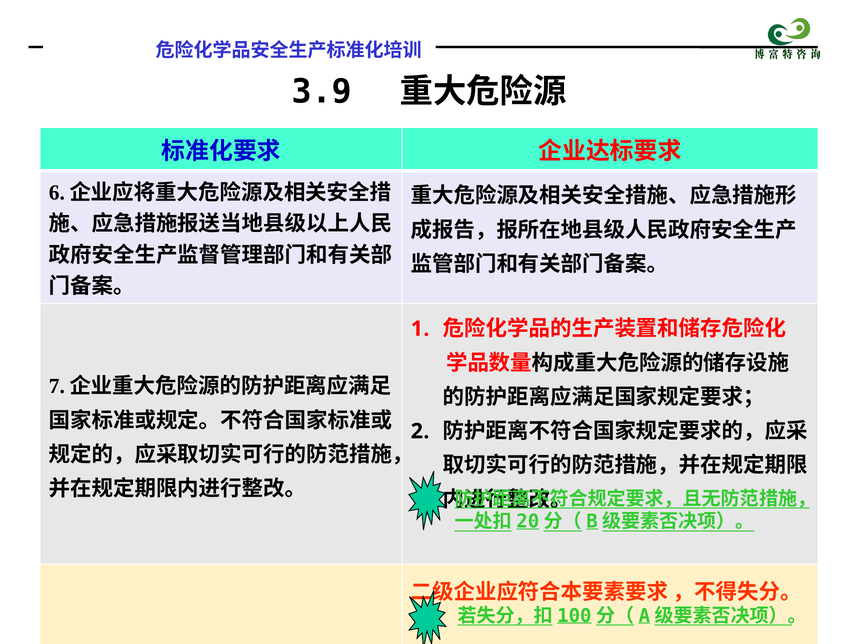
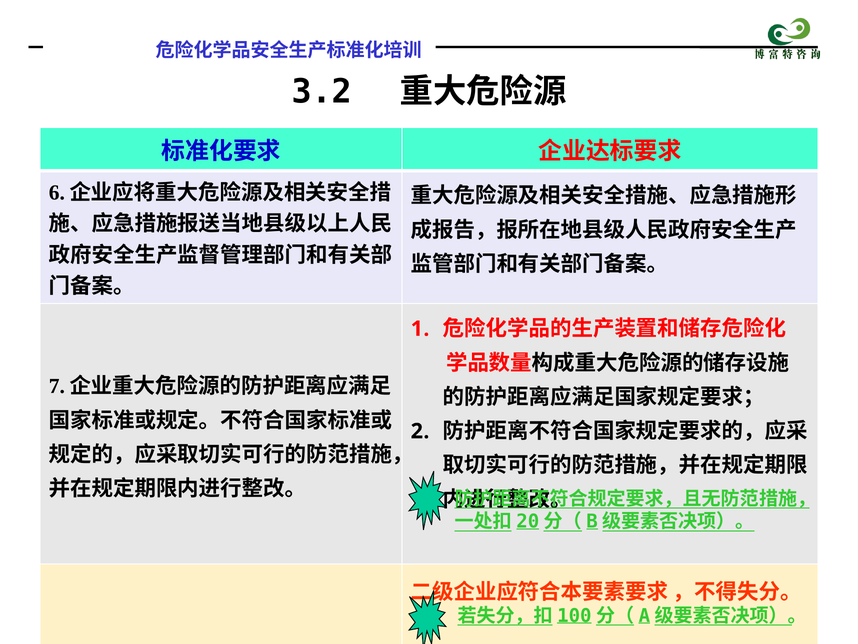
3.9: 3.9 -> 3.2
